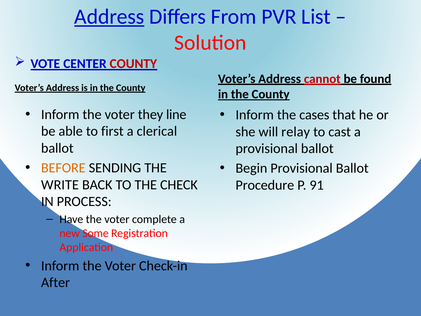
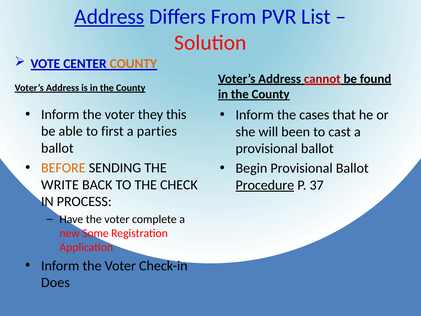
COUNTY at (133, 64) colour: red -> orange
line: line -> this
clerical: clerical -> parties
relay: relay -> been
Procedure underline: none -> present
91: 91 -> 37
After: After -> Does
